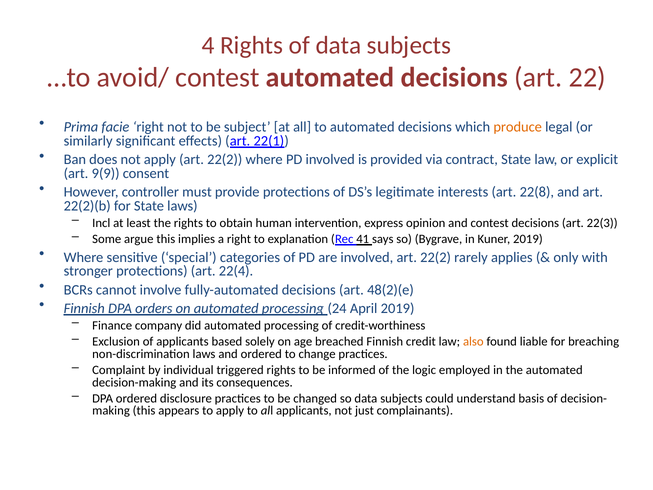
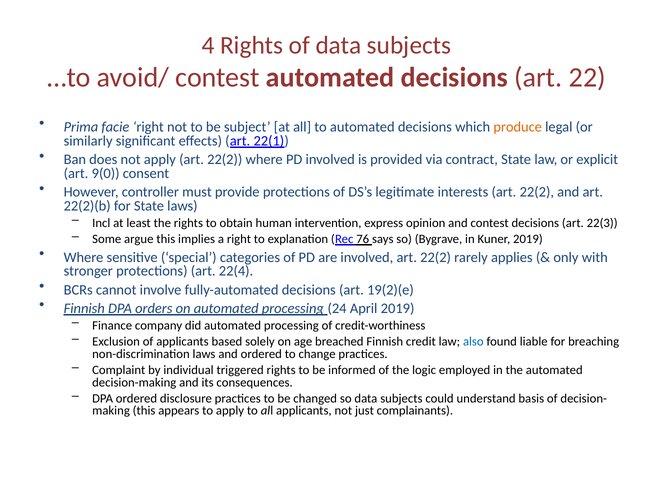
9(9: 9(9 -> 9(0
interests art 22(8: 22(8 -> 22(2
41: 41 -> 76
48(2)(e: 48(2)(e -> 19(2)(e
also colour: orange -> blue
